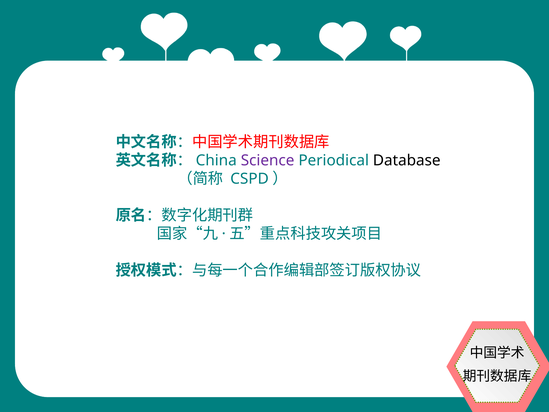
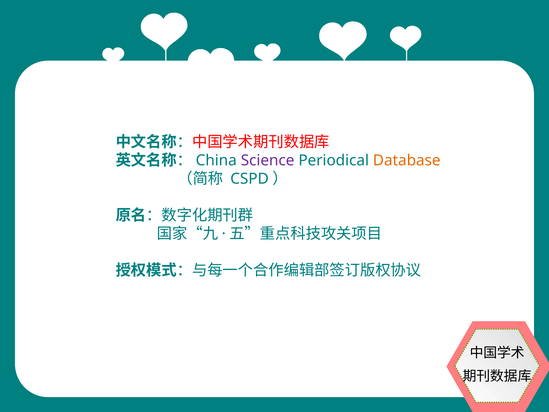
Database colour: black -> orange
